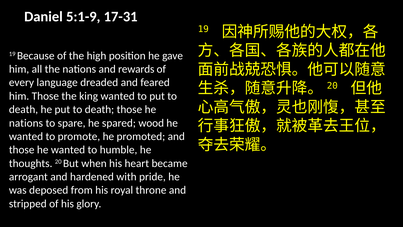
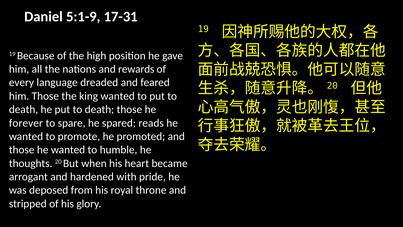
nations at (26, 123): nations -> forever
wood: wood -> reads
